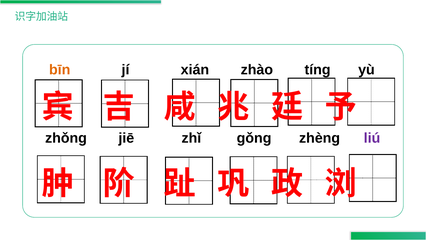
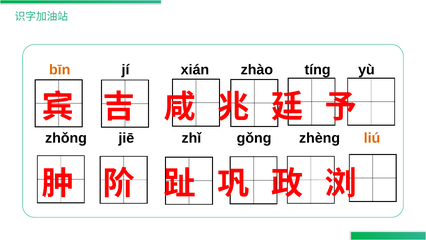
liú colour: purple -> orange
